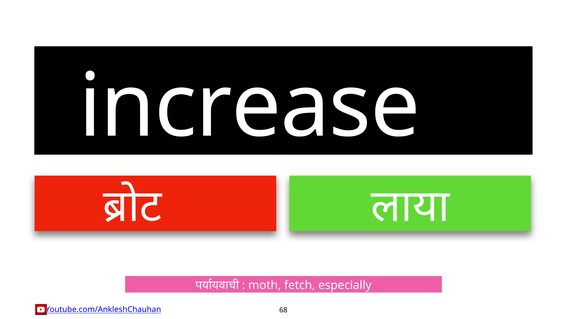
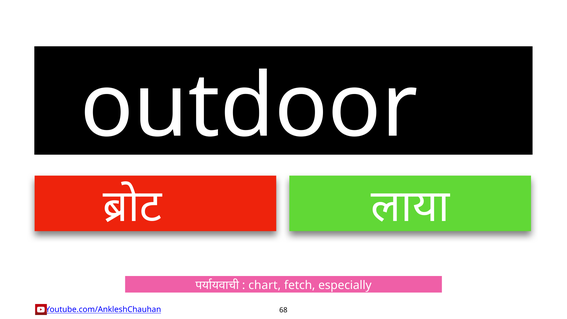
increase: increase -> outdoor
moth: moth -> chart
